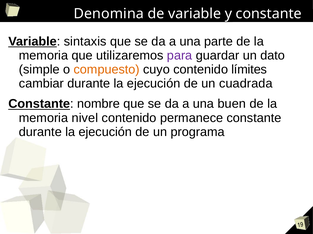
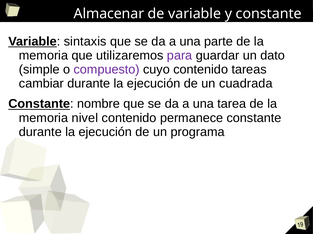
Denomina: Denomina -> Almacenar
compuesto colour: orange -> purple
límites: límites -> tareas
buen: buen -> tarea
